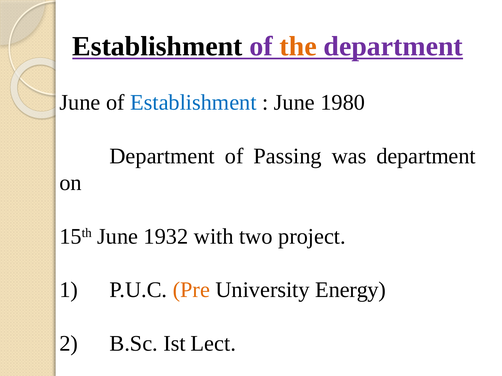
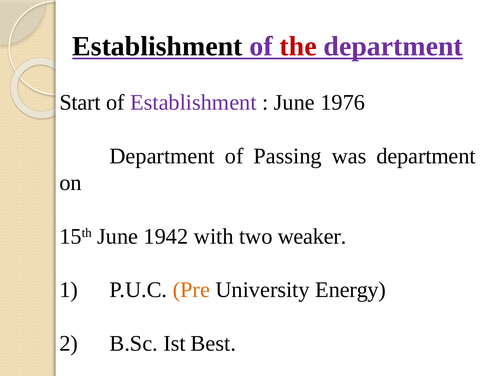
the colour: orange -> red
June at (80, 103): June -> Start
Establishment at (193, 103) colour: blue -> purple
1980: 1980 -> 1976
1932: 1932 -> 1942
project: project -> weaker
Lect: Lect -> Best
